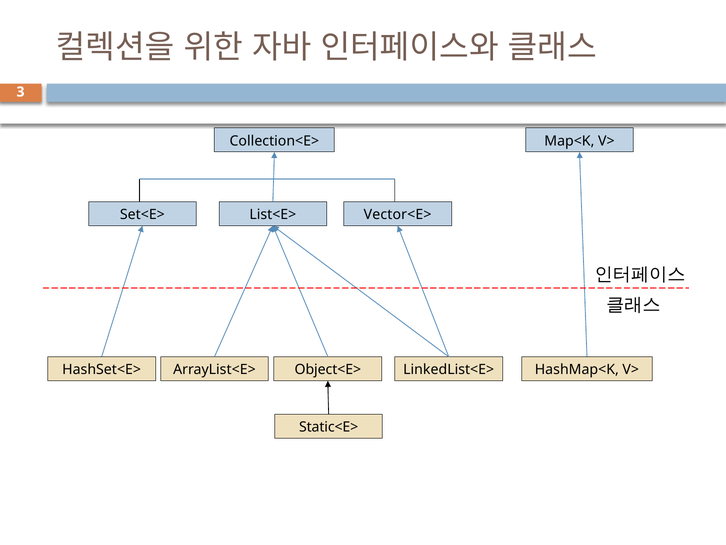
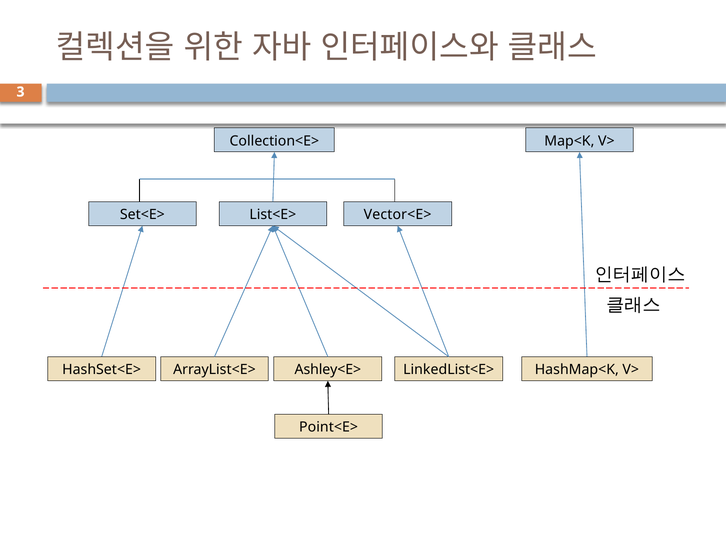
Object<E>: Object<E> -> Ashley<E>
Static<E>: Static<E> -> Point<E>
